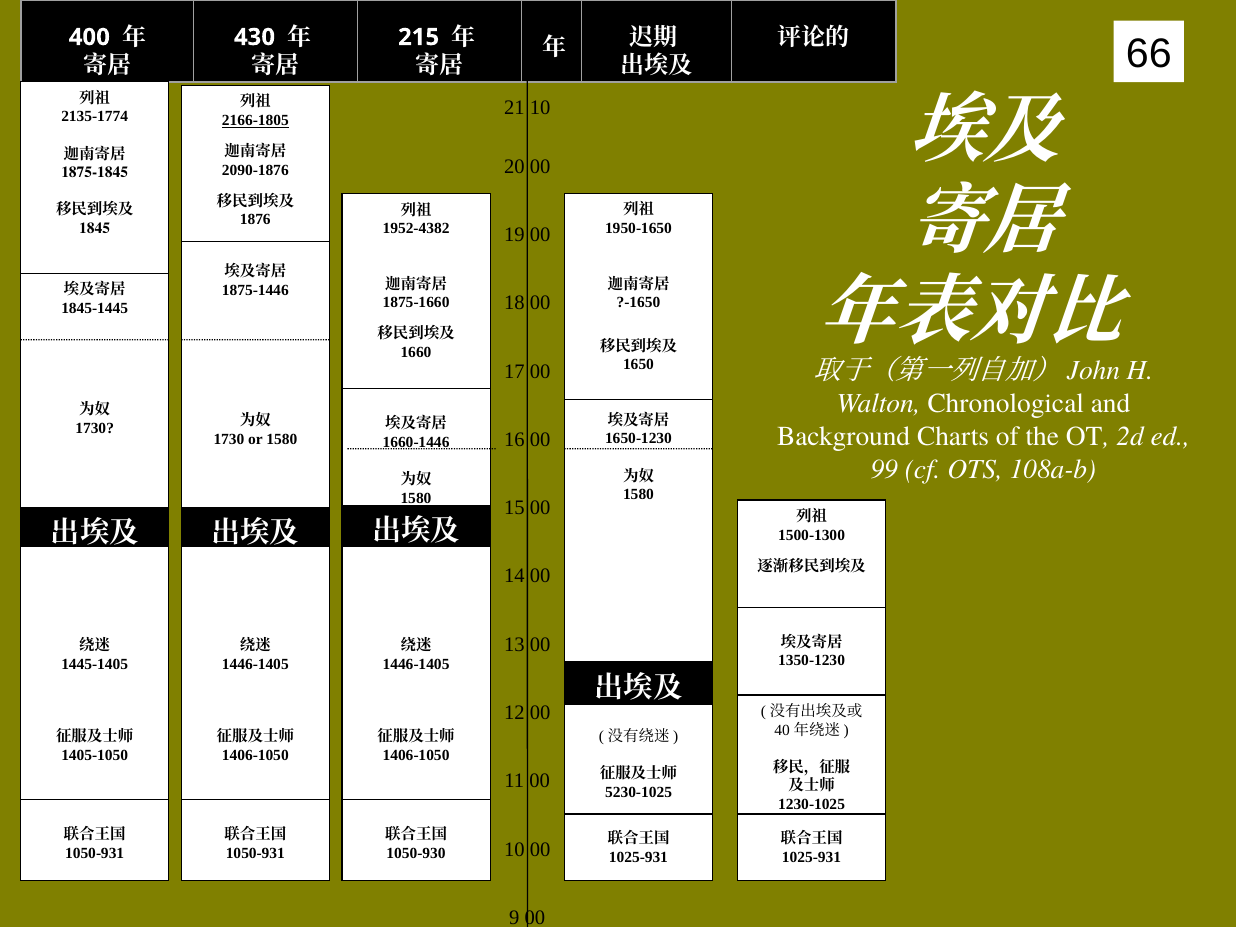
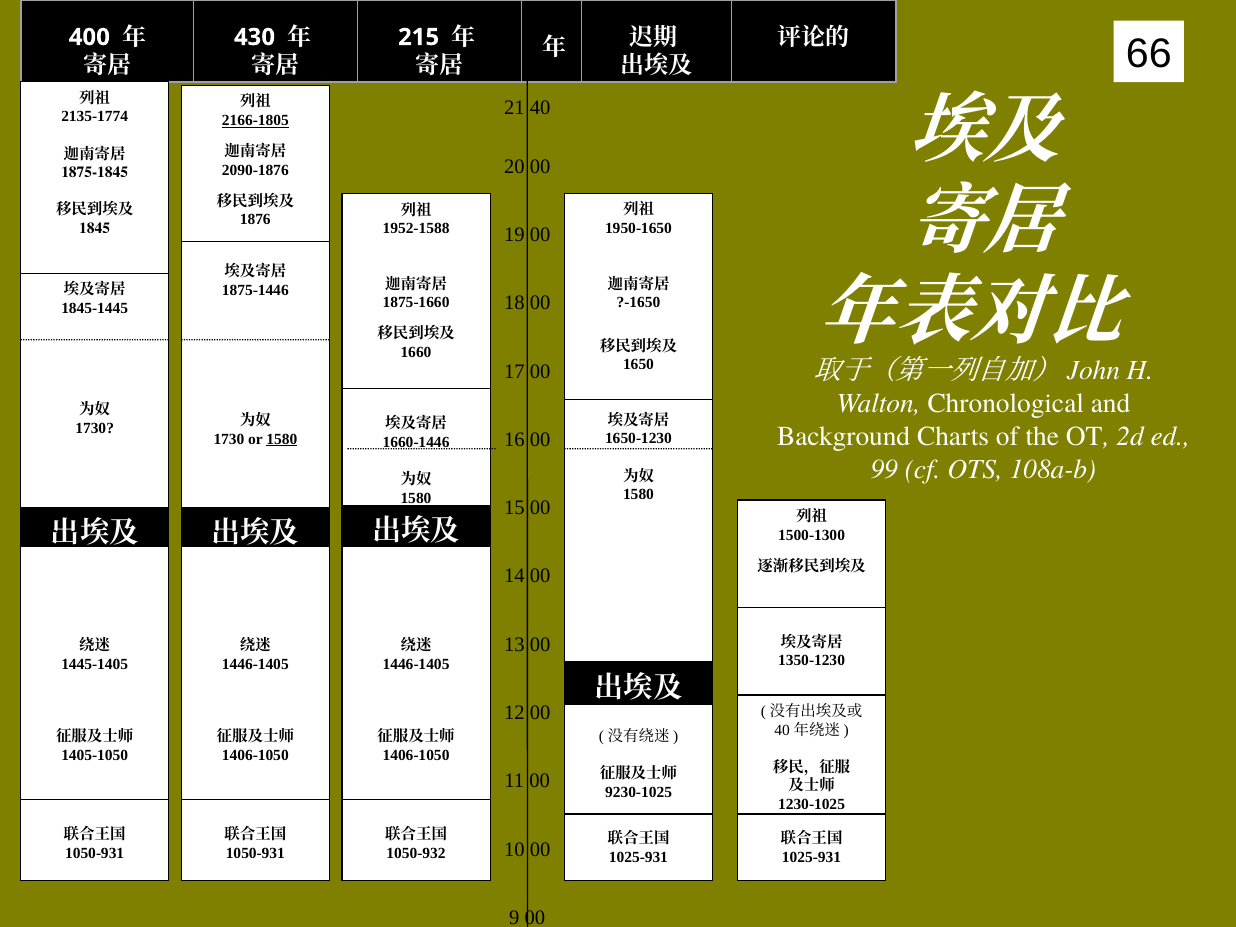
21 10: 10 -> 40
1952-4382: 1952-4382 -> 1952-1588
1580 at (282, 439) underline: none -> present
5230-1025: 5230-1025 -> 9230-1025
1050-930: 1050-930 -> 1050-932
